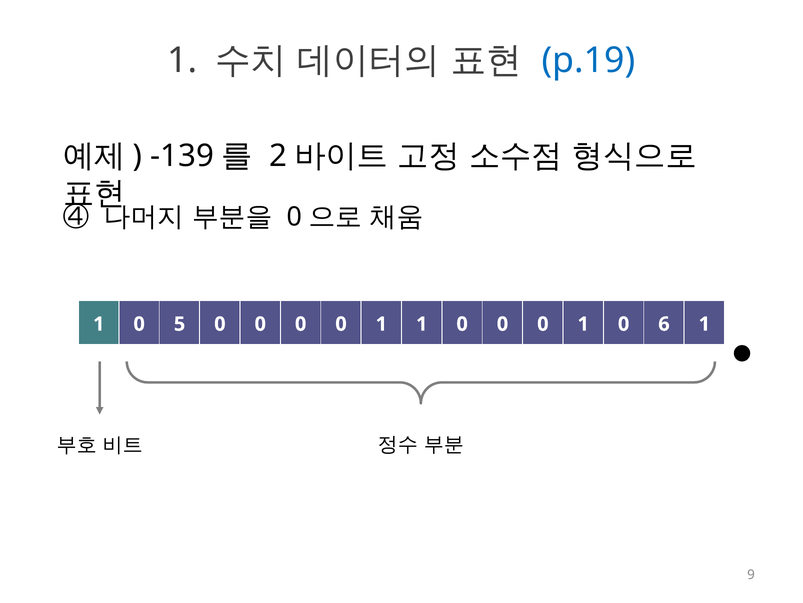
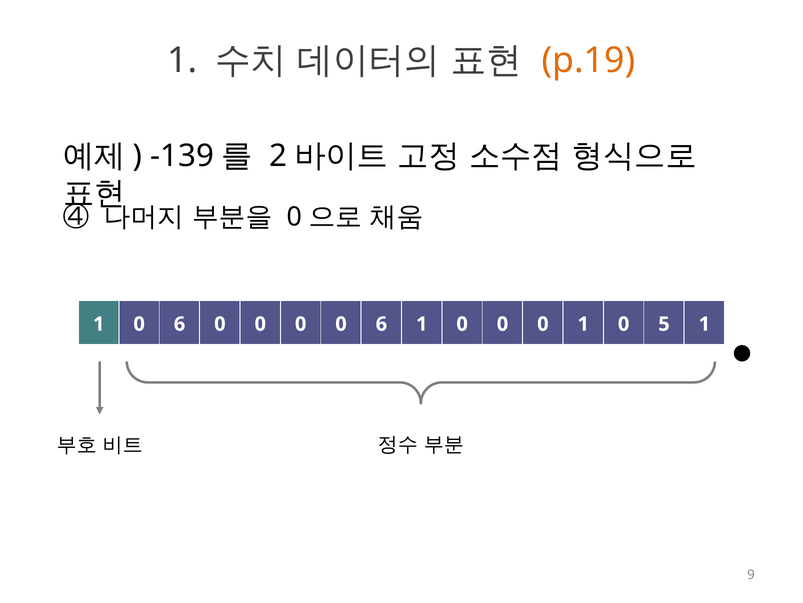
p.19 colour: blue -> orange
1 0 5: 5 -> 6
1 at (381, 324): 1 -> 6
6: 6 -> 5
